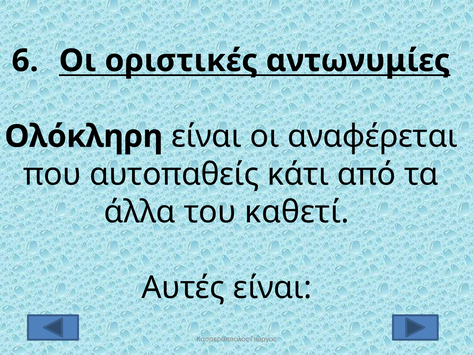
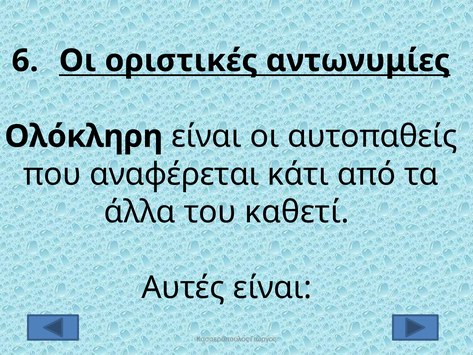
αναφέρεται: αναφέρεται -> αυτοπαθείς
αυτοπαθείς: αυτοπαθείς -> αναφέρεται
